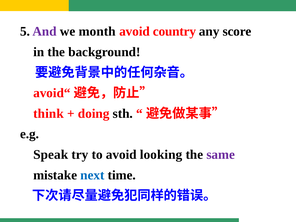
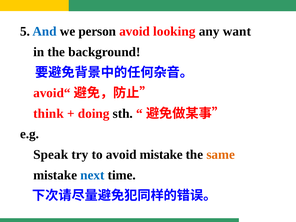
And colour: purple -> blue
month: month -> person
country: country -> looking
score: score -> want
avoid looking: looking -> mistake
same colour: purple -> orange
